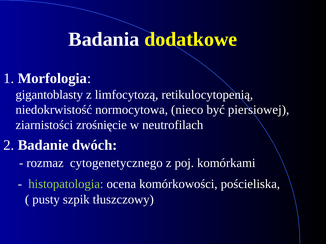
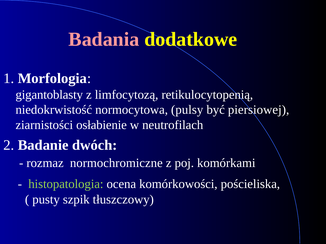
Badania colour: white -> pink
nieco: nieco -> pulsy
zrośnięcie: zrośnięcie -> osłabienie
cytogenetycznego: cytogenetycznego -> normochromiczne
